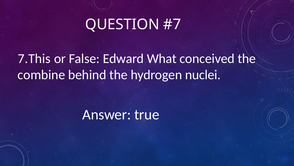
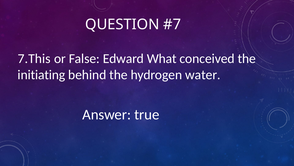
combine: combine -> initiating
nuclei: nuclei -> water
